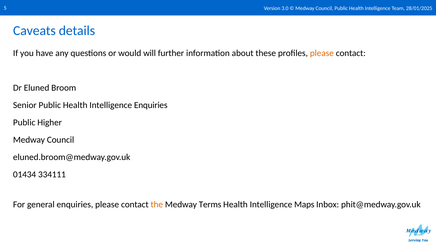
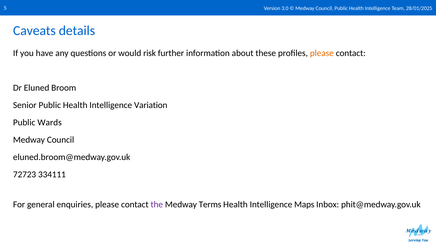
will: will -> risk
Intelligence Enquiries: Enquiries -> Variation
Higher: Higher -> Wards
01434: 01434 -> 72723
the colour: orange -> purple
